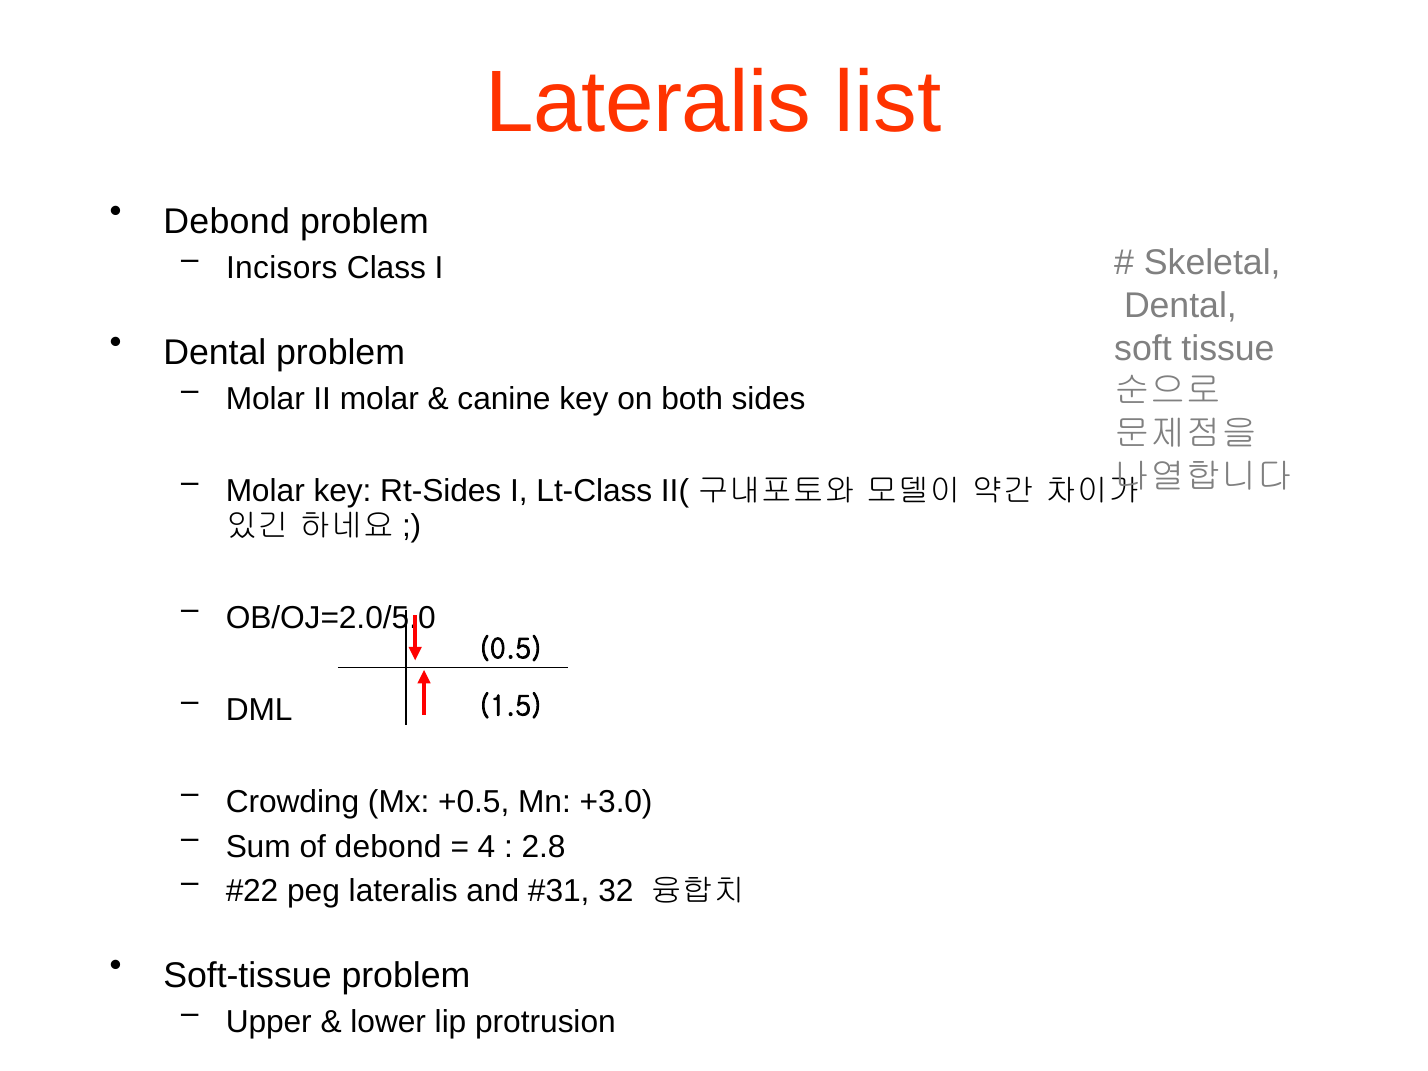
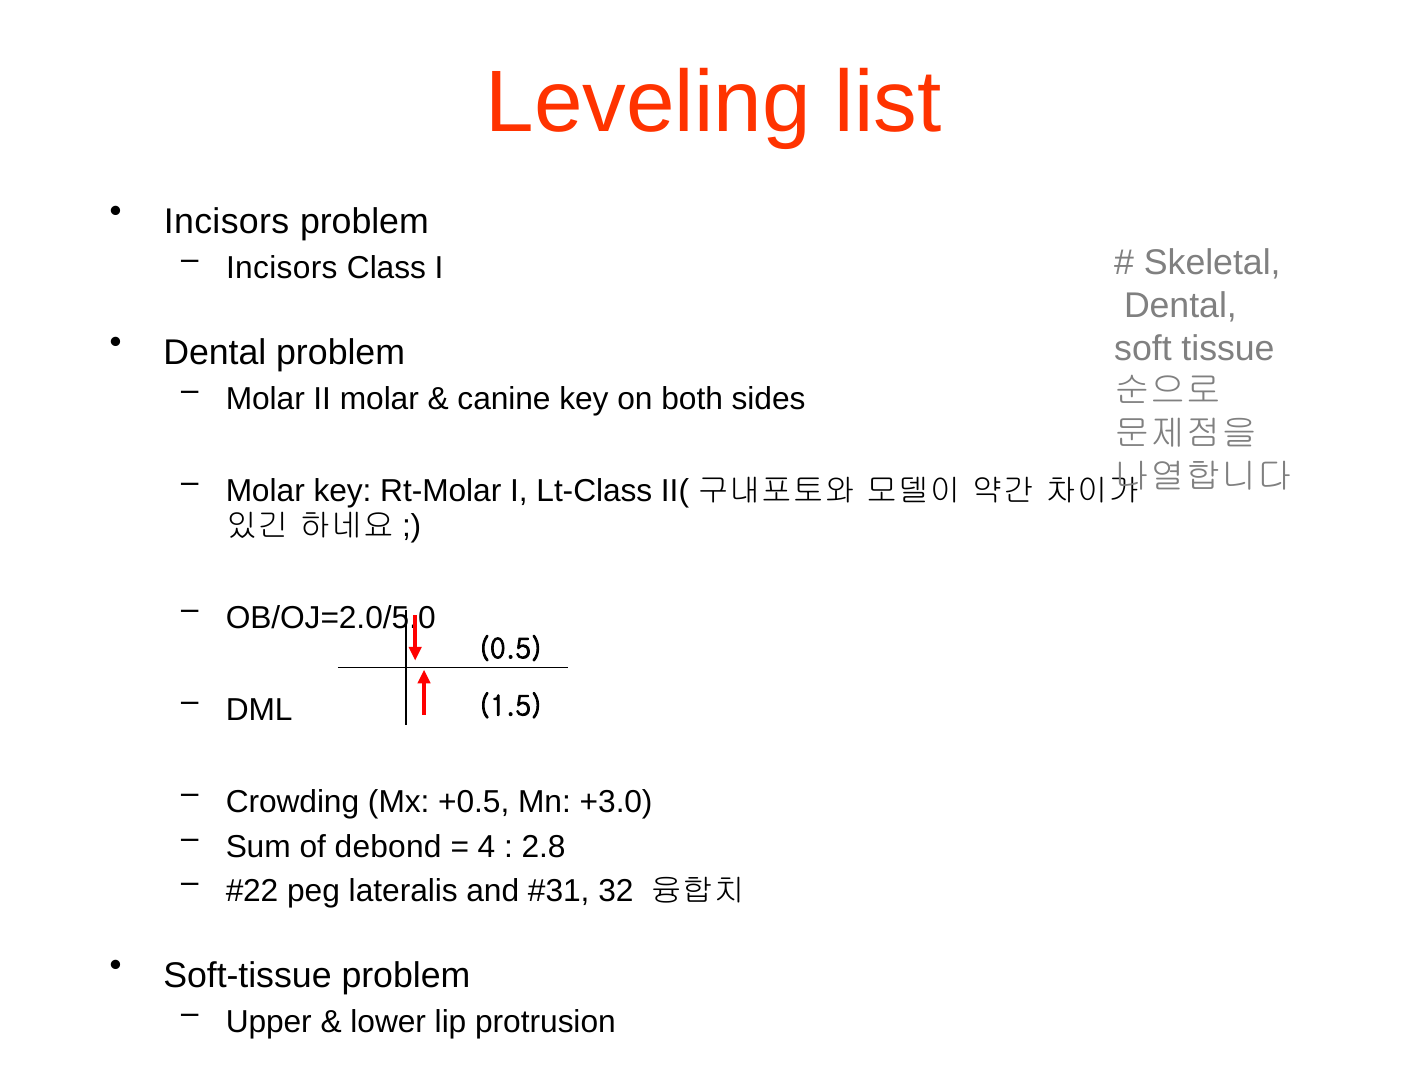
Lateralis at (649, 102): Lateralis -> Leveling
Debond at (227, 222): Debond -> Incisors
Rt-Sides: Rt-Sides -> Rt-Molar
